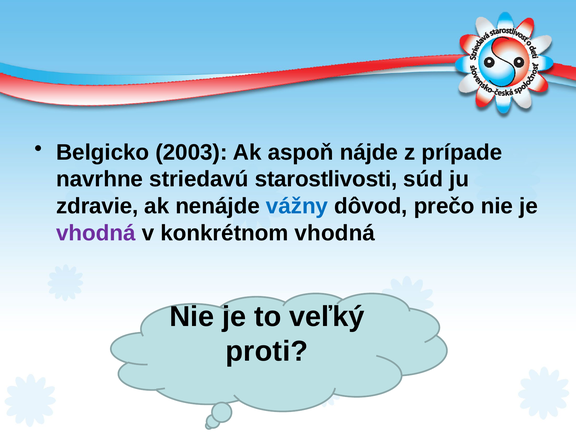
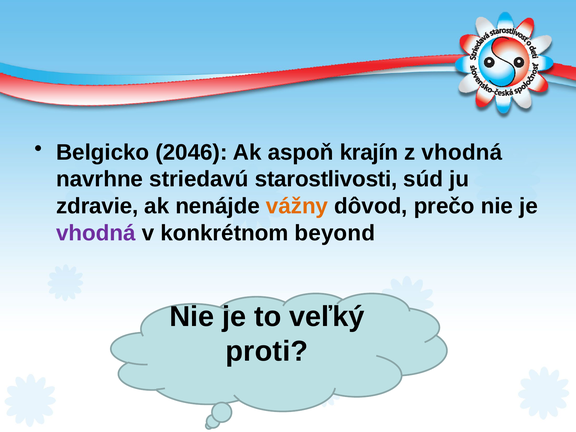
2003: 2003 -> 2046
nájde: nájde -> krajín
z prípade: prípade -> vhodná
vážny colour: blue -> orange
konkrétnom vhodná: vhodná -> beyond
